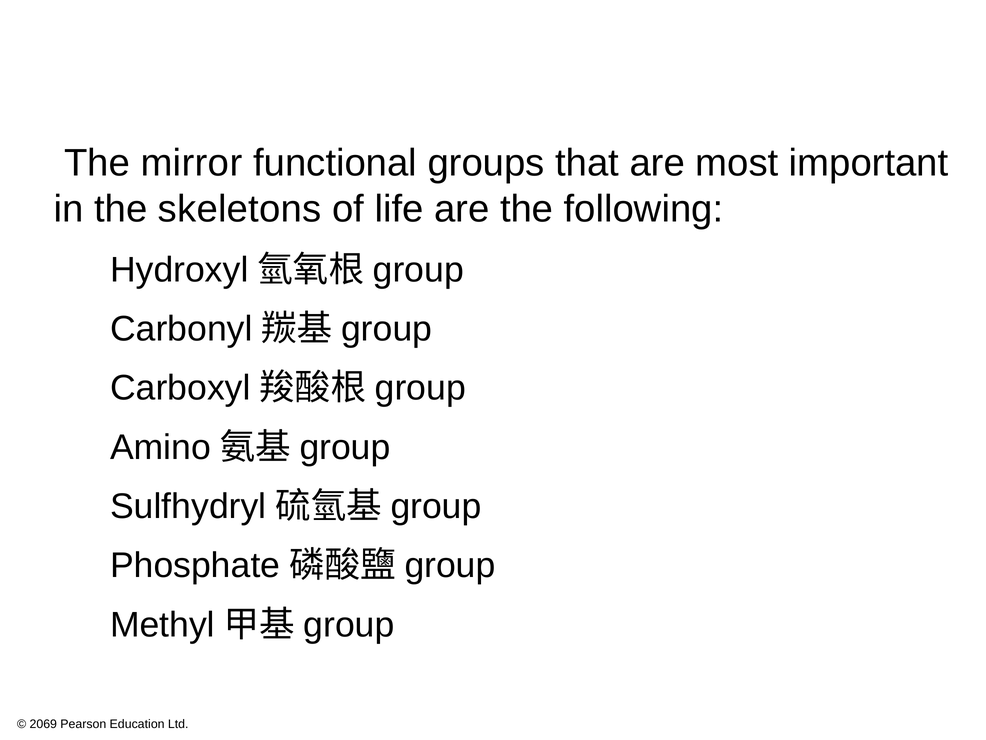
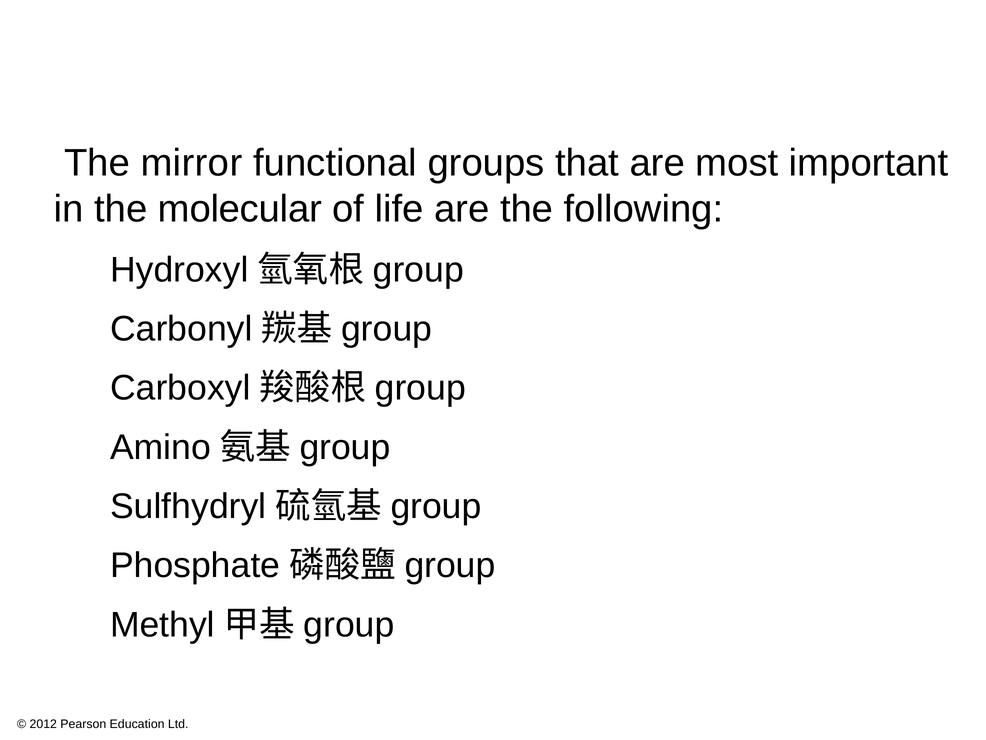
skeletons: skeletons -> molecular
2069: 2069 -> 2012
